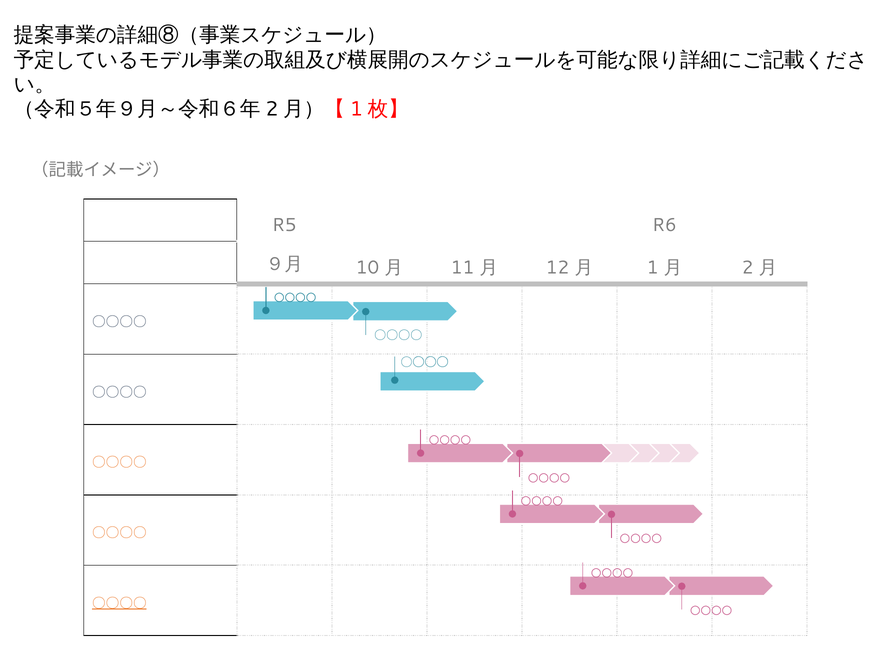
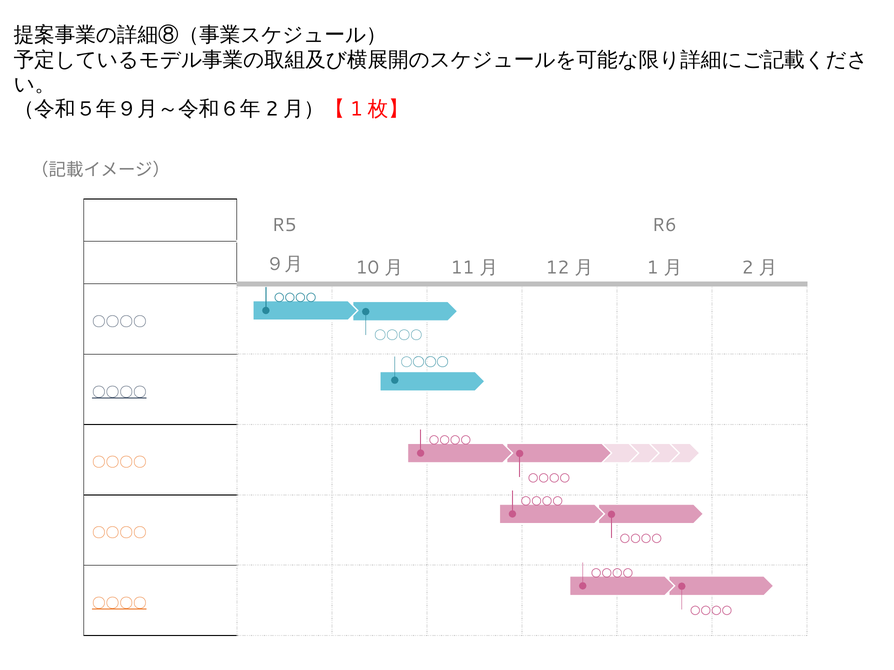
〇〇〇〇 at (119, 392) underline: none -> present
